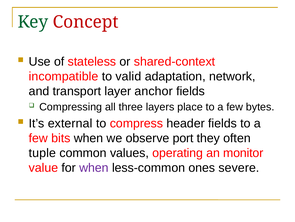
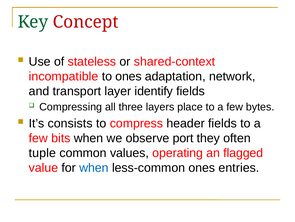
to valid: valid -> ones
anchor: anchor -> identify
external: external -> consists
monitor: monitor -> flagged
when at (94, 167) colour: purple -> blue
severe: severe -> entries
